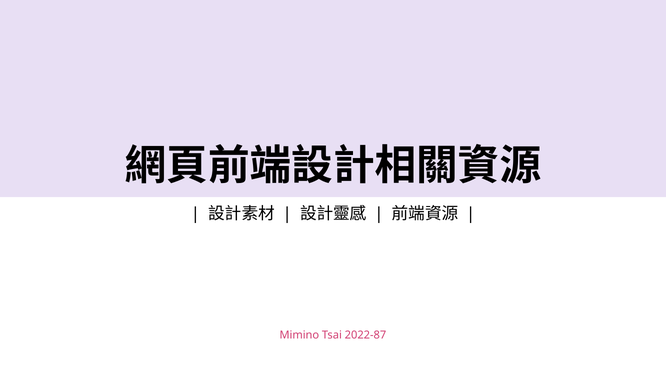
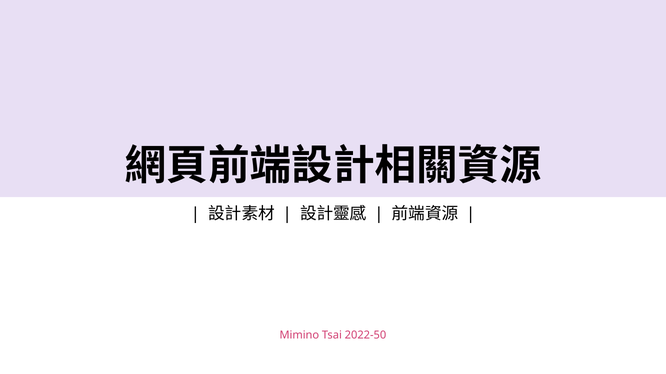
2022-87: 2022-87 -> 2022-50
